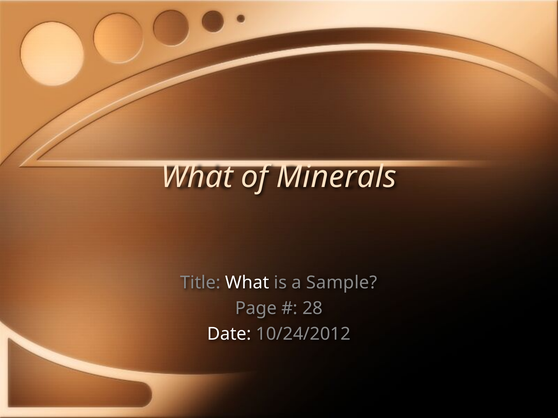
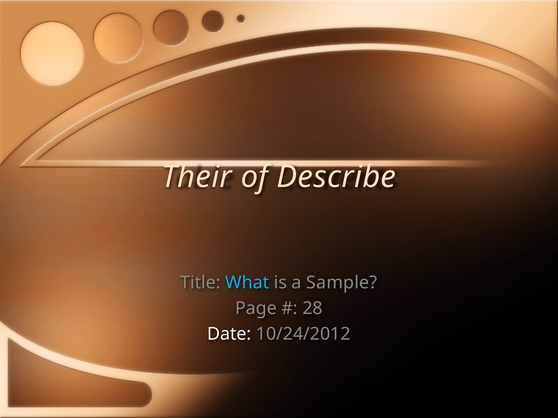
What at (197, 177): What -> Their
Minerals: Minerals -> Describe
What at (247, 283) colour: white -> light blue
